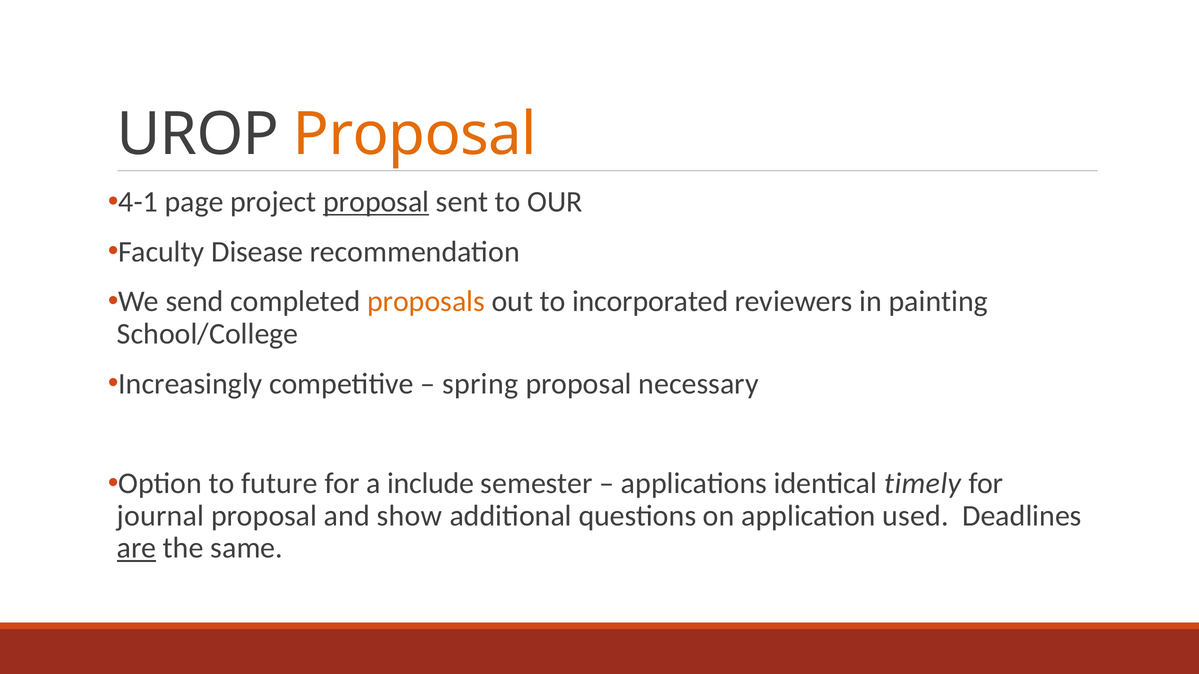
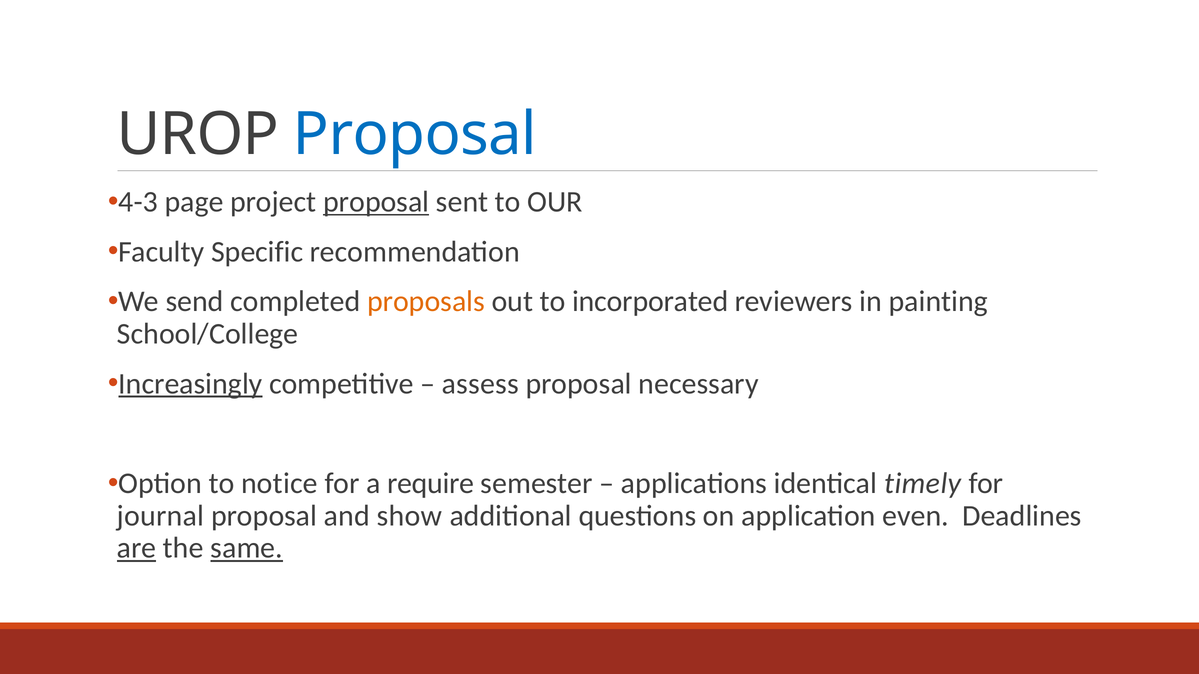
Proposal at (415, 134) colour: orange -> blue
4-1: 4-1 -> 4-3
Disease: Disease -> Specific
Increasingly underline: none -> present
spring: spring -> assess
future: future -> notice
include: include -> require
used: used -> even
same underline: none -> present
